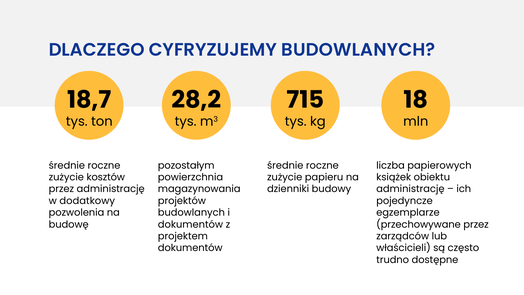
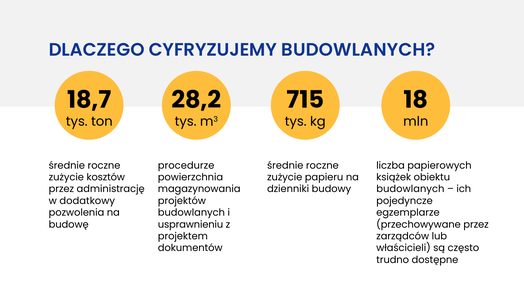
pozostałym: pozostałym -> procedurze
administrację at (410, 189): administrację -> budowlanych
dokumentów at (190, 224): dokumentów -> usprawnieniu
